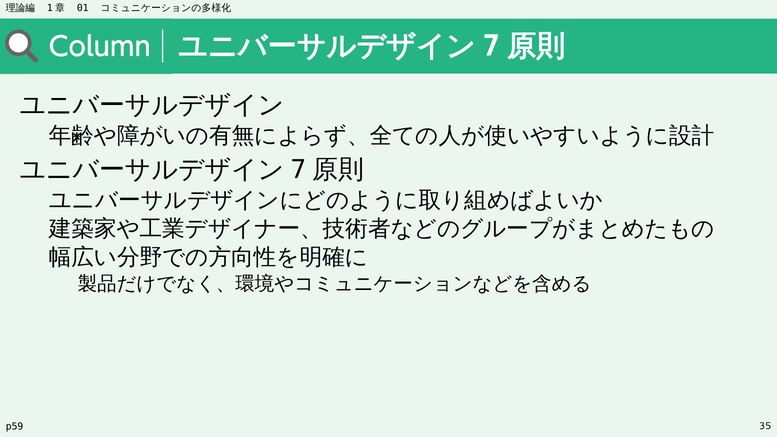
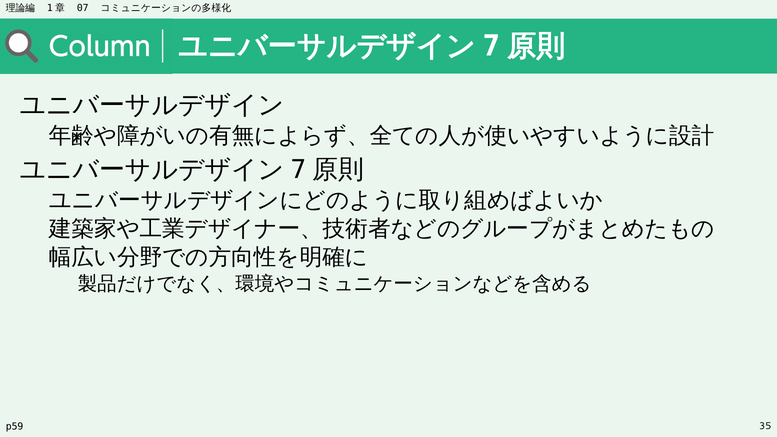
01: 01 -> 07
